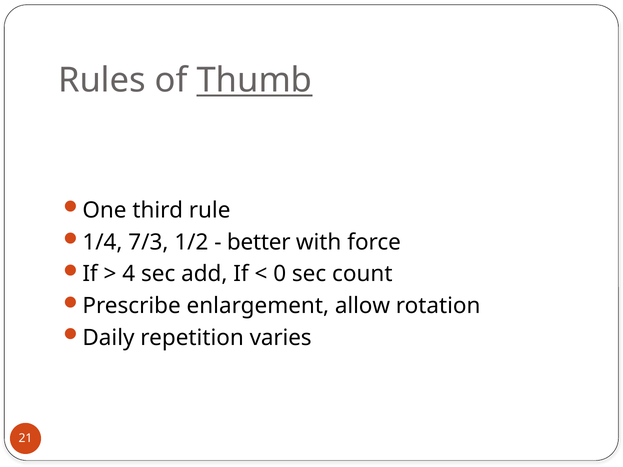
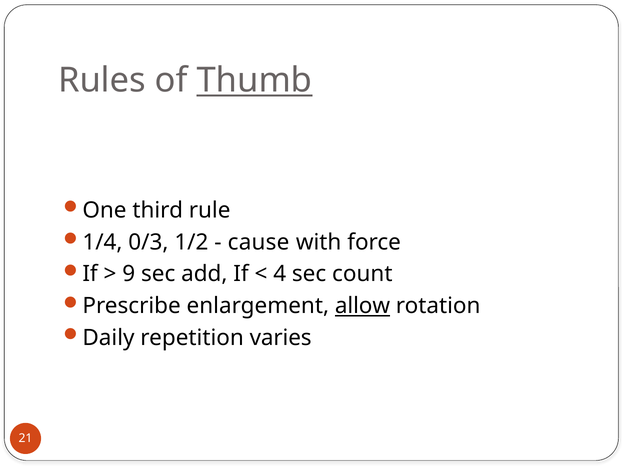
7/3: 7/3 -> 0/3
better: better -> cause
4: 4 -> 9
0: 0 -> 4
allow underline: none -> present
